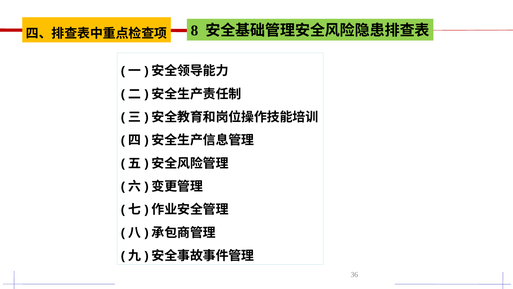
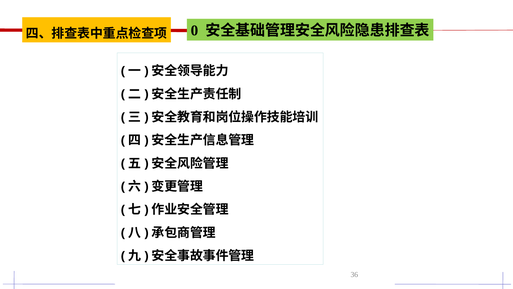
8: 8 -> 0
